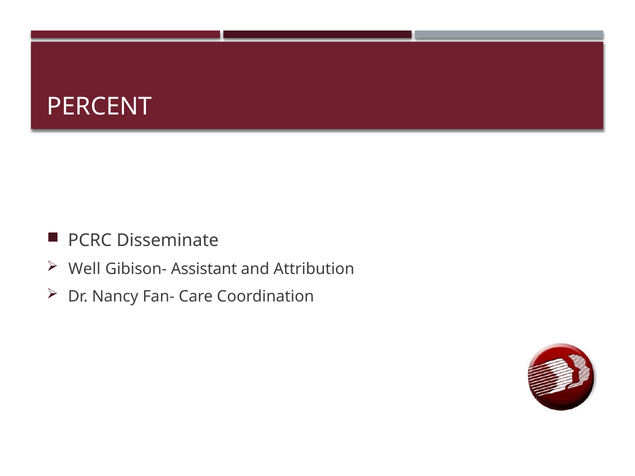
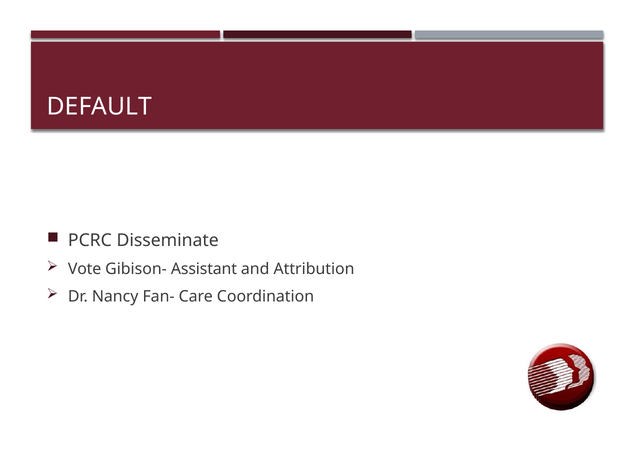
PERCENT: PERCENT -> DEFAULT
Well: Well -> Vote
